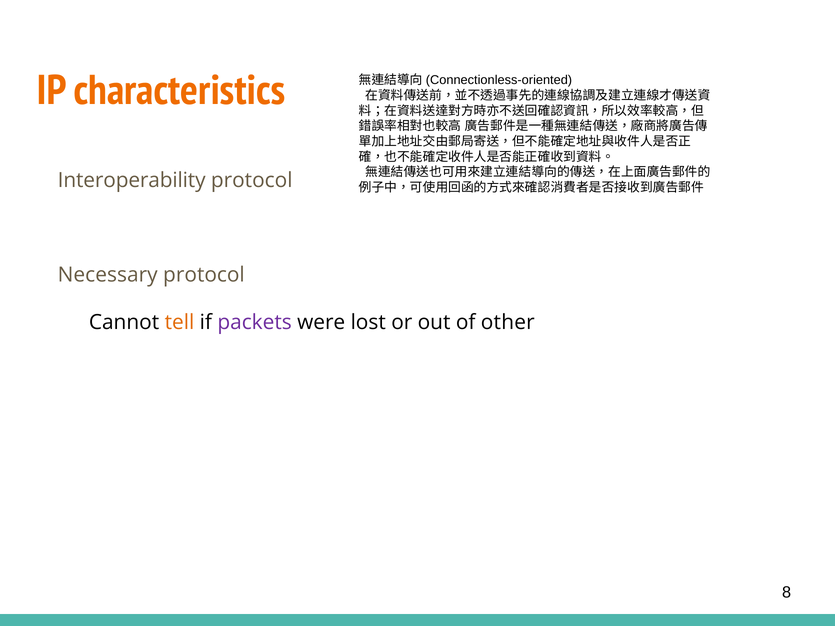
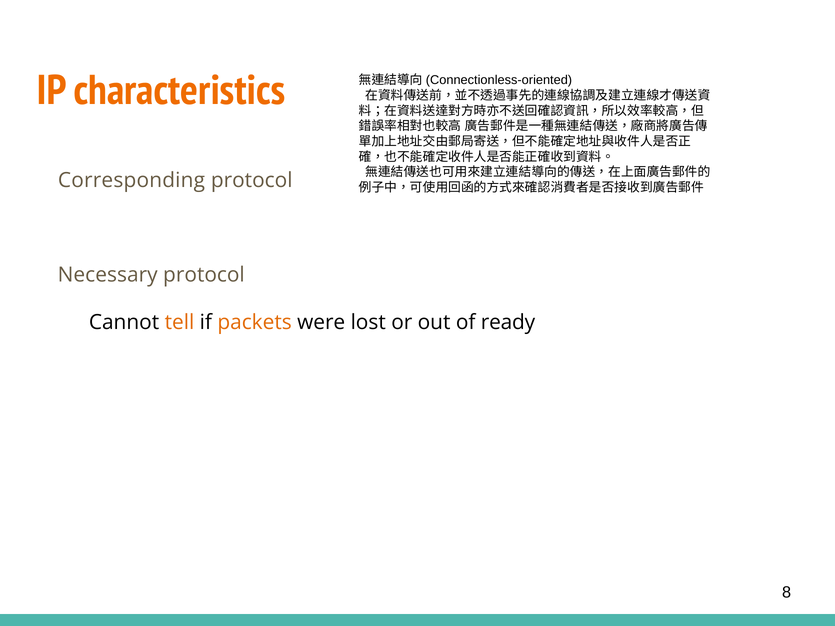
Interoperability: Interoperability -> Corresponding
packets colour: purple -> orange
other: other -> ready
